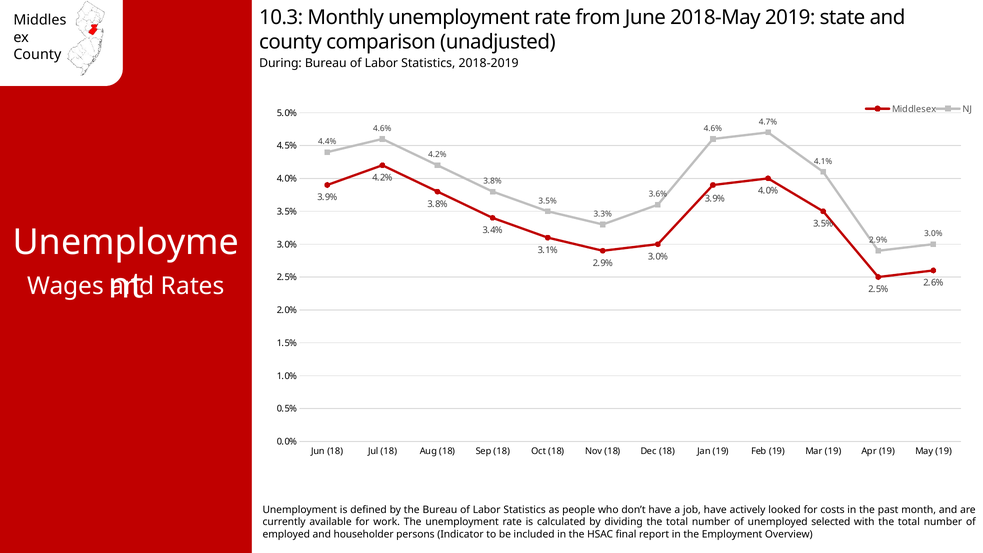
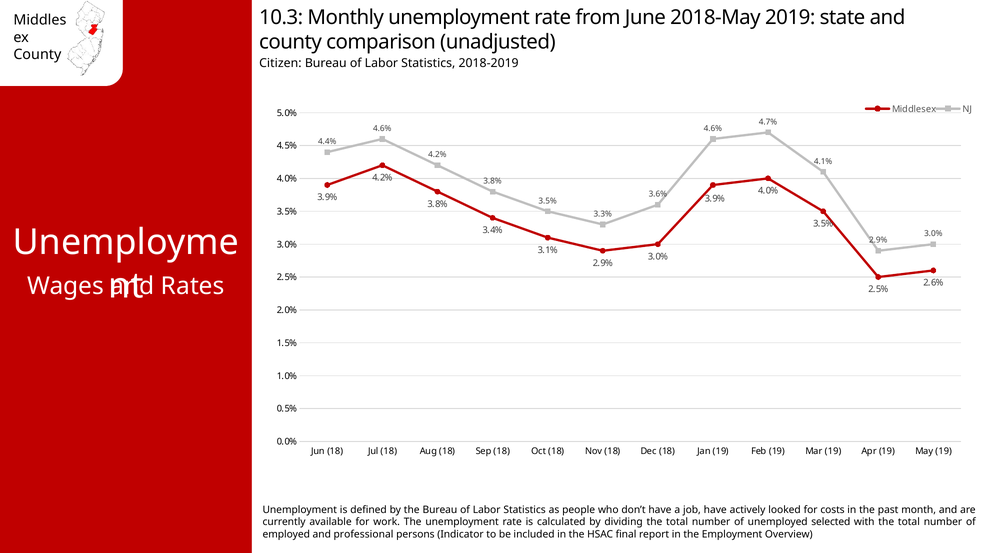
During: During -> Citizen
householder: householder -> professional
